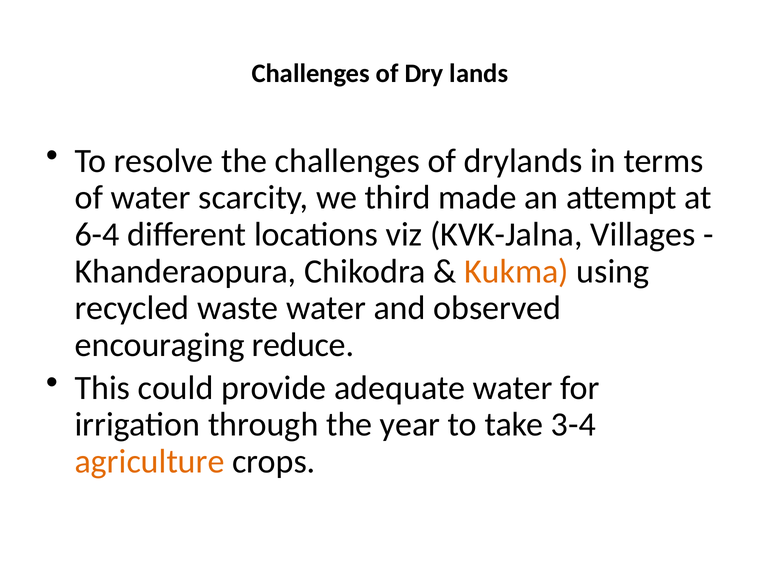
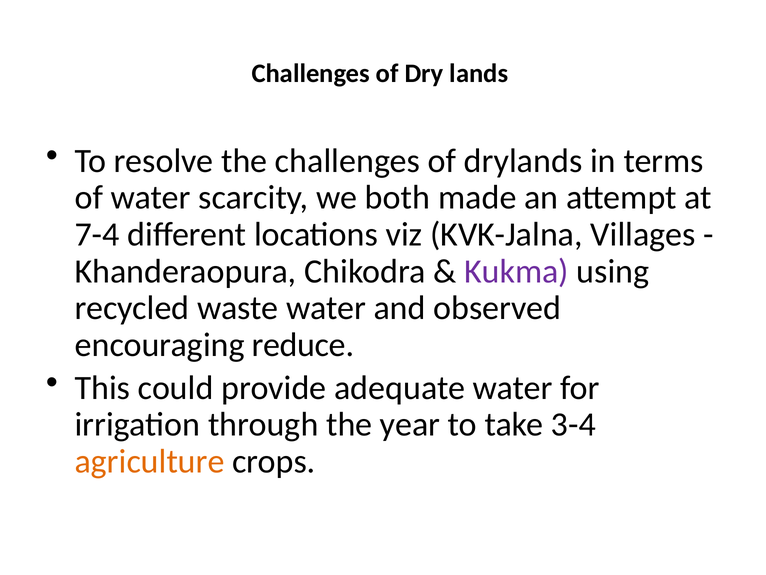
third: third -> both
6-4: 6-4 -> 7-4
Kukma colour: orange -> purple
